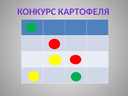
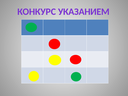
КАРТОФЕЛЯ: КАРТОФЕЛЯ -> УКАЗАНИЕМ
